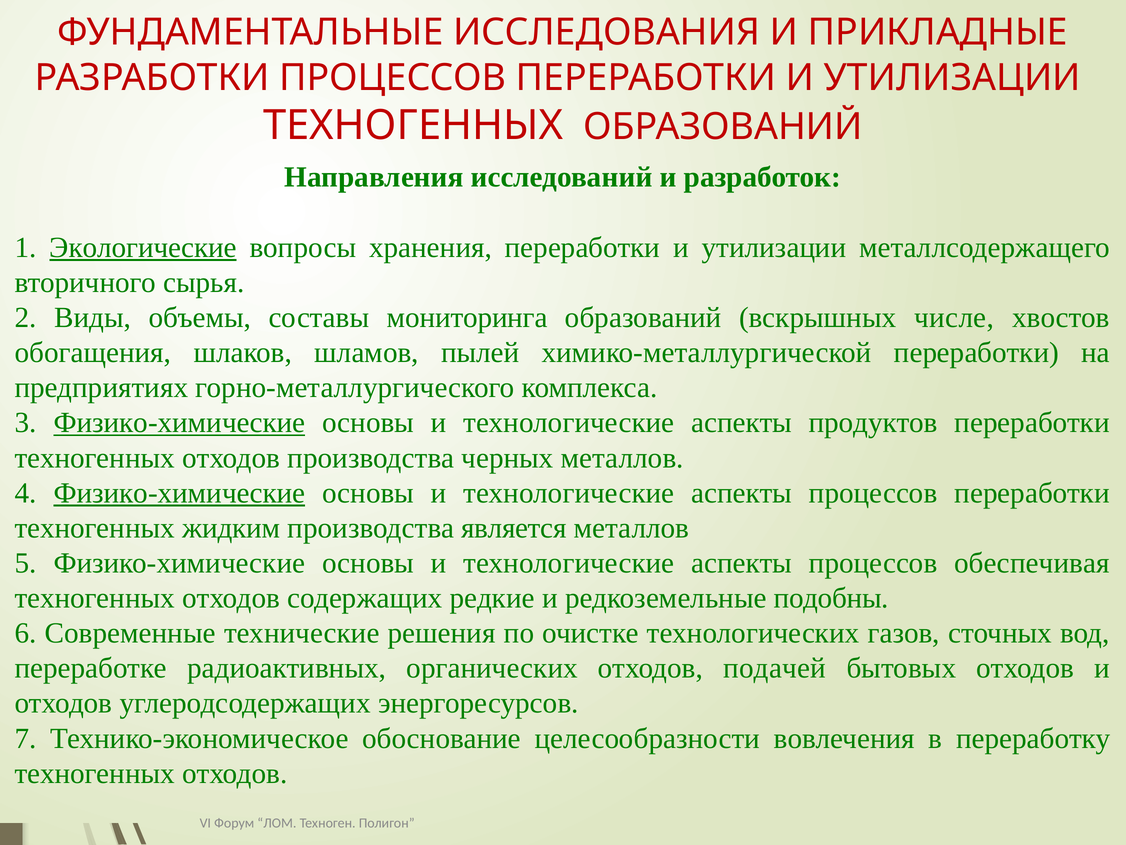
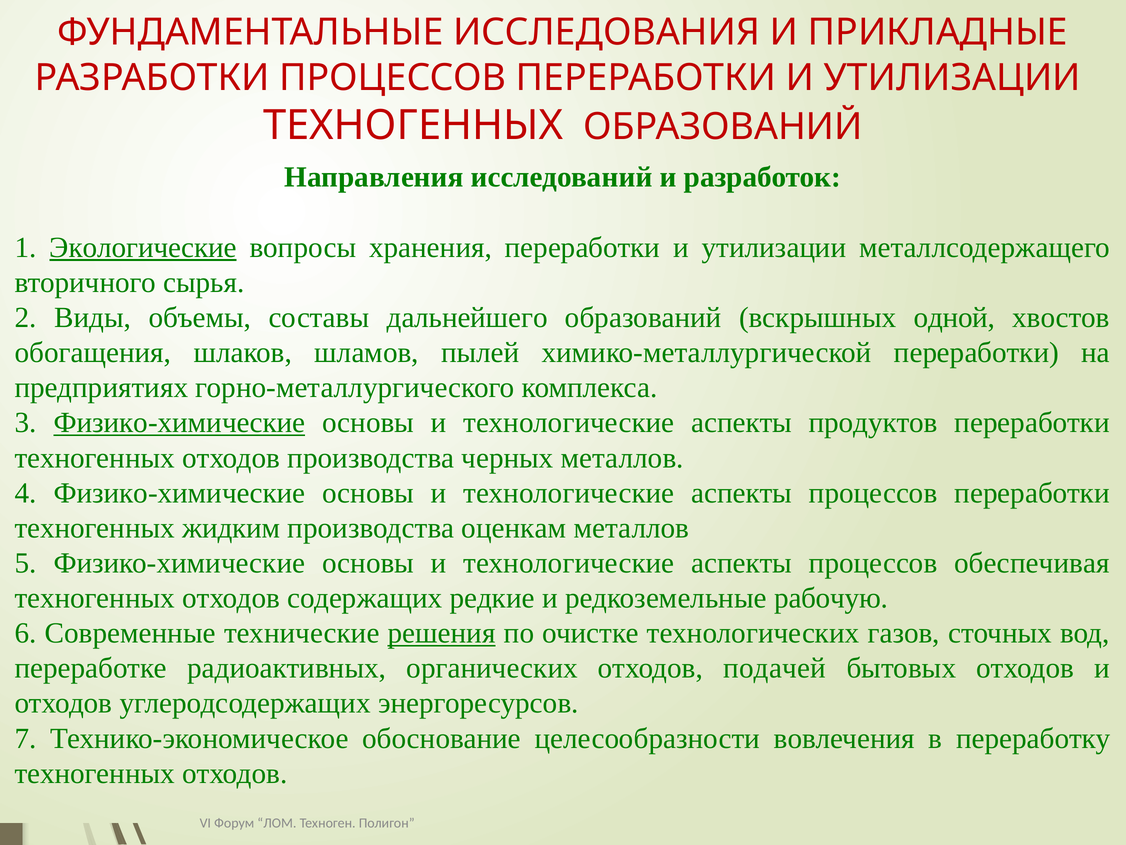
мониторинга: мониторинга -> дальнейшего
числе: числе -> одной
Физико-химические at (179, 493) underline: present -> none
является: является -> оценкам
подобны: подобны -> рабочую
решения underline: none -> present
